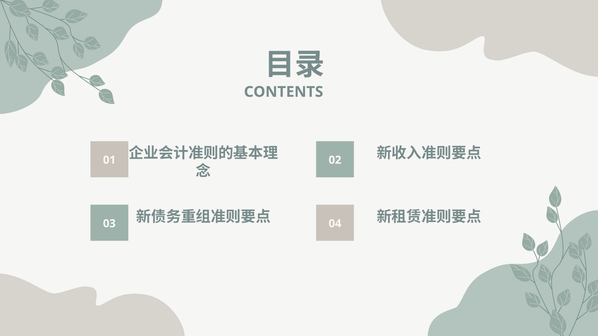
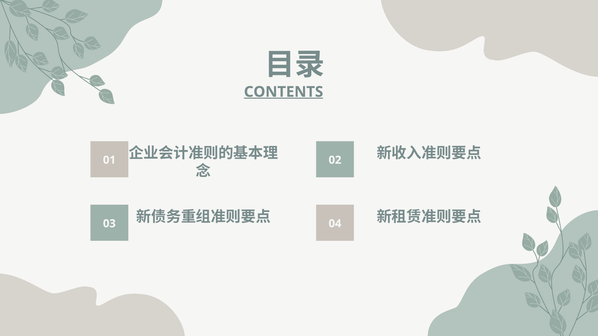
CONTENTS underline: none -> present
